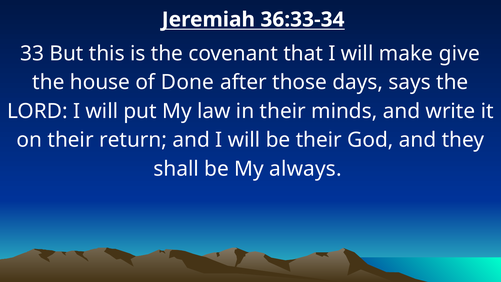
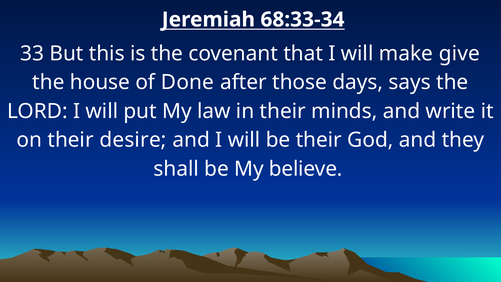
36:33-34: 36:33-34 -> 68:33-34
return: return -> desire
always: always -> believe
